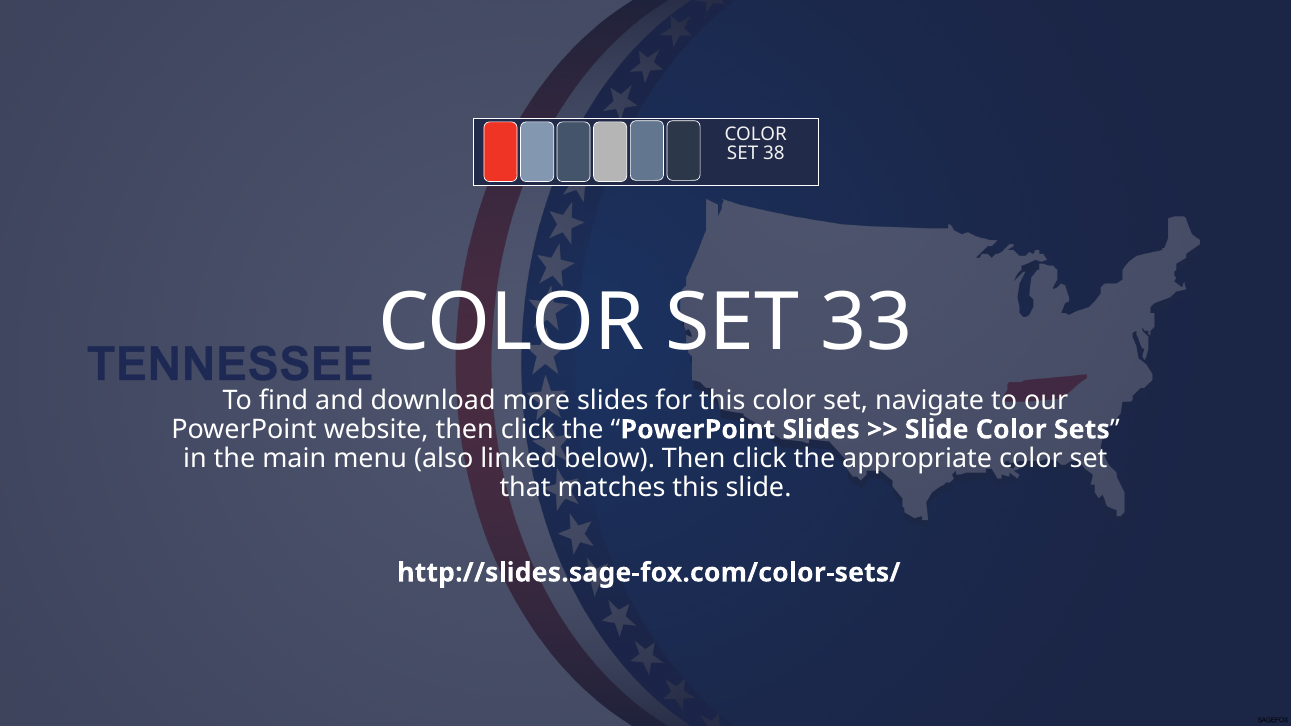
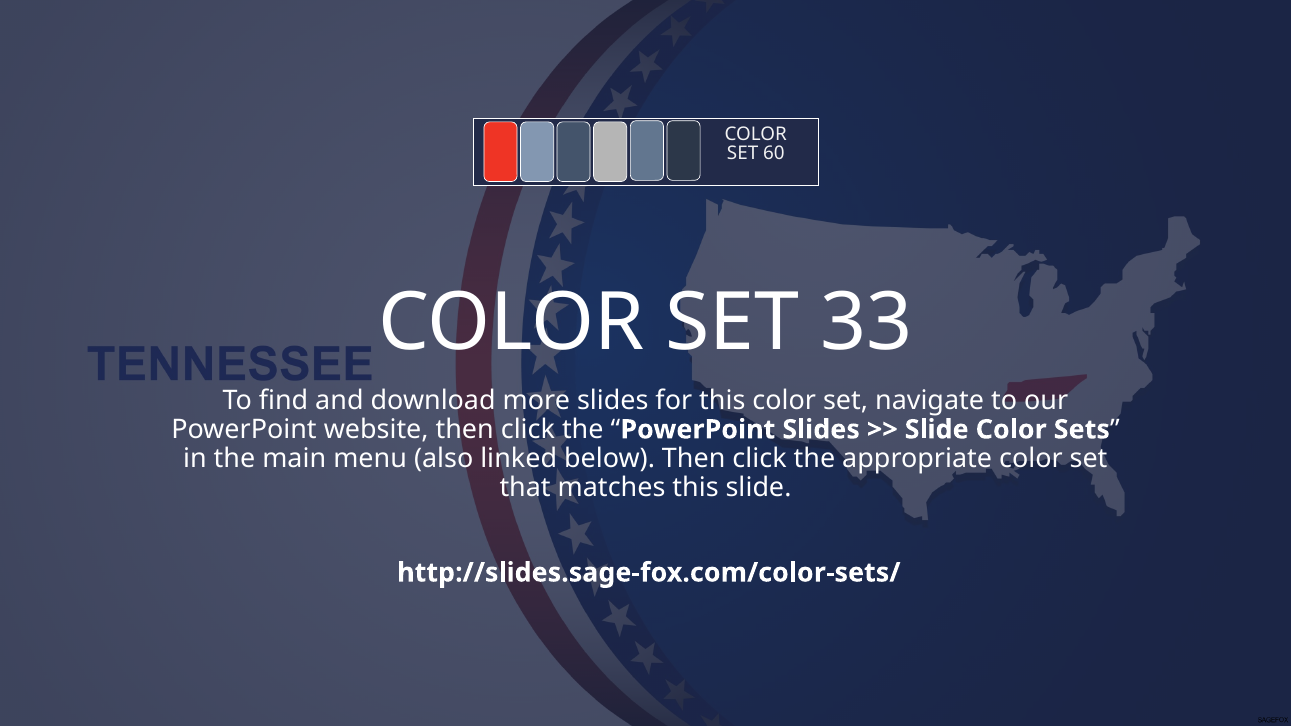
38: 38 -> 60
